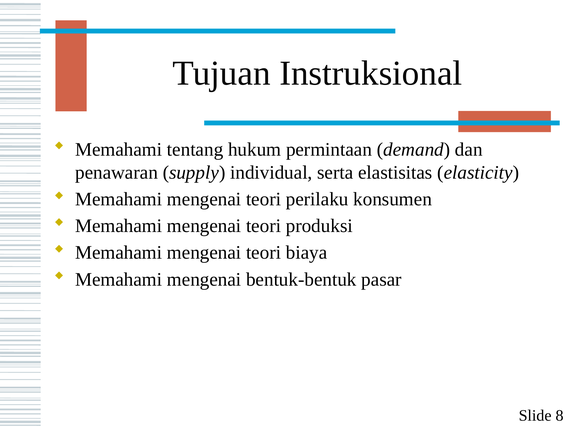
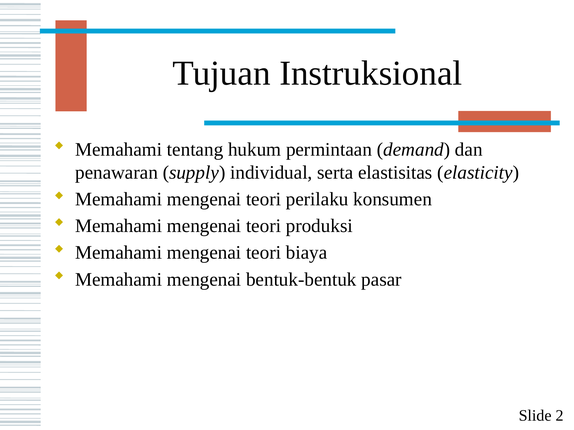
8: 8 -> 2
